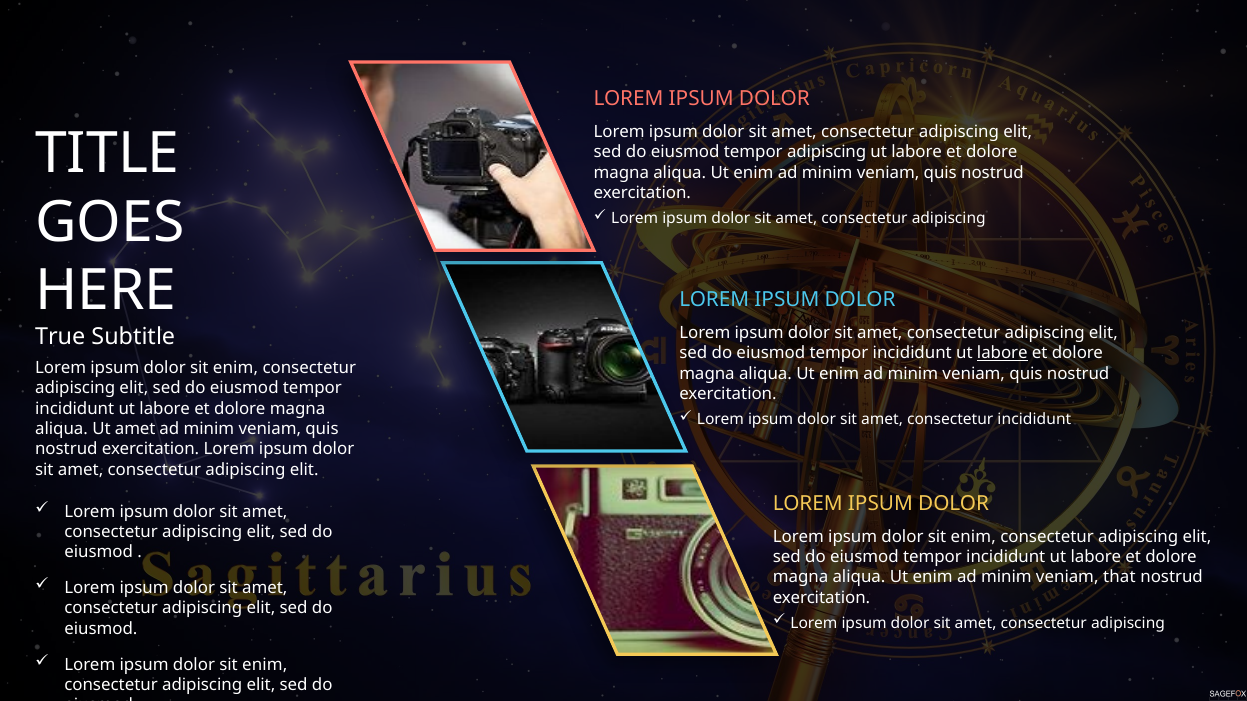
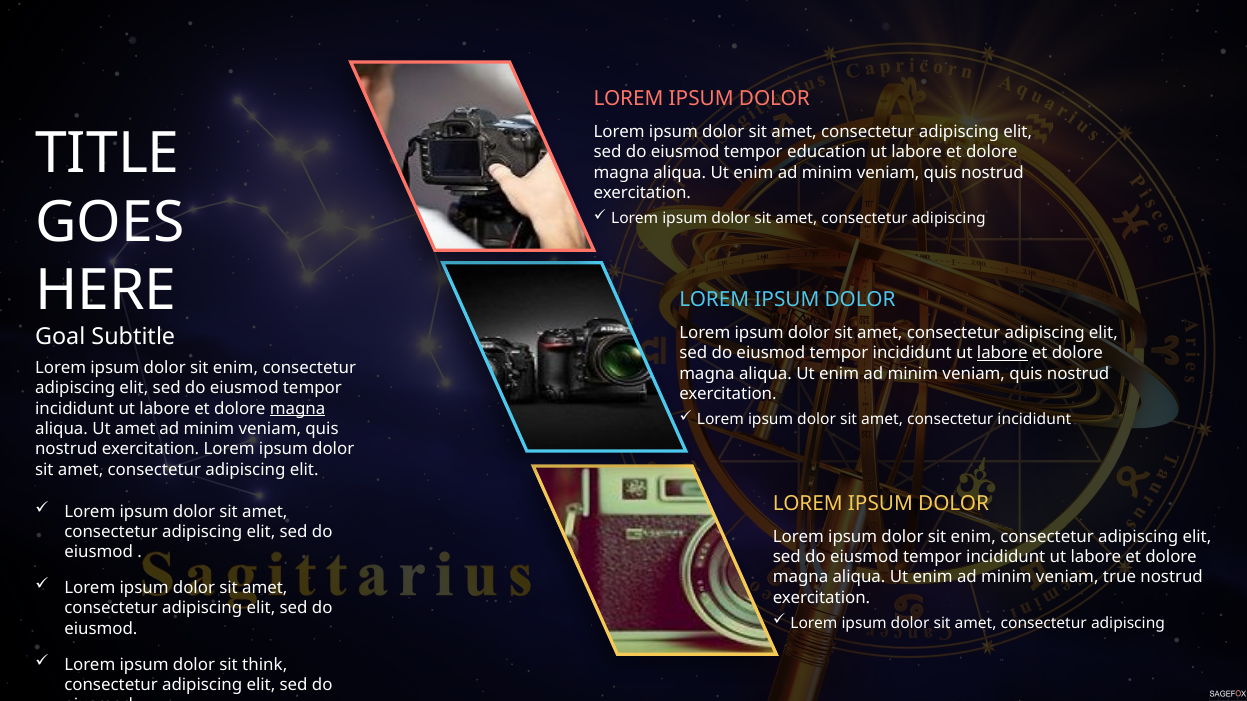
tempor adipiscing: adipiscing -> education
True: True -> Goal
magna at (298, 409) underline: none -> present
that: that -> true
enim at (265, 665): enim -> think
